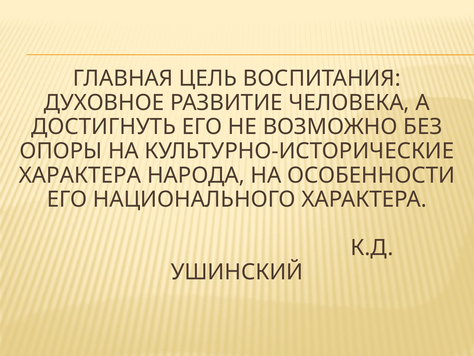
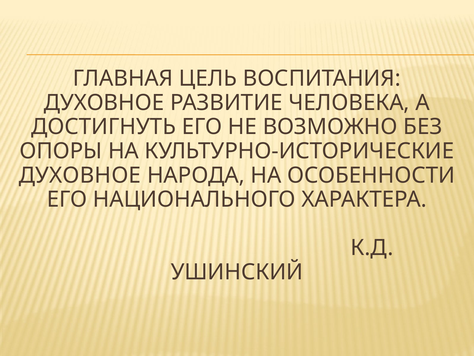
ХАРАКТЕРА at (80, 175): ХАРАКТЕРА -> ДУХОВНОЕ
